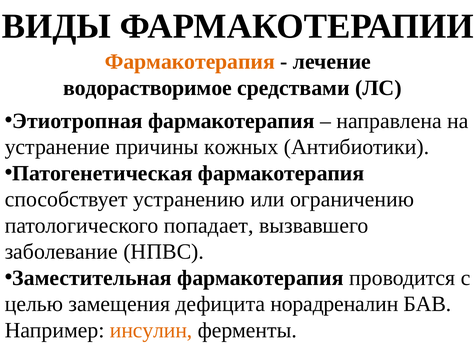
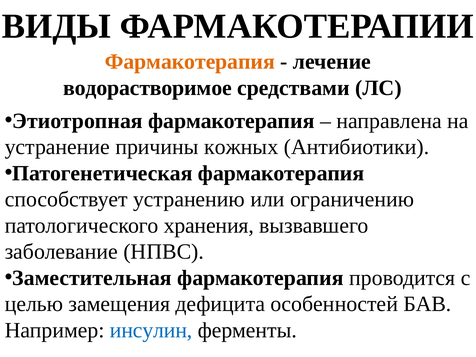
попадает: попадает -> хранения
норадреналин: норадреналин -> особенностей
инсулин colour: orange -> blue
